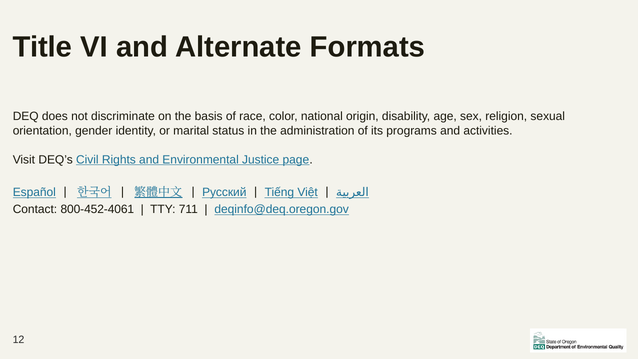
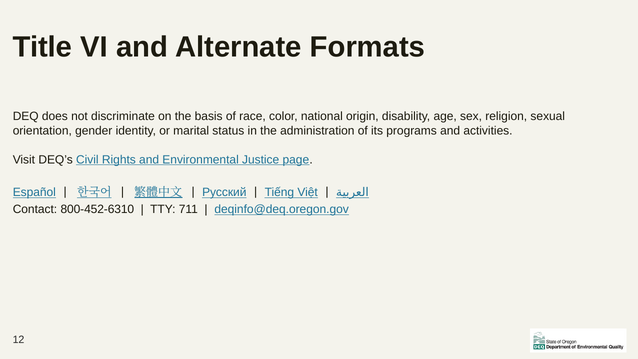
800-452-4061: 800-452-4061 -> 800-452-6310
